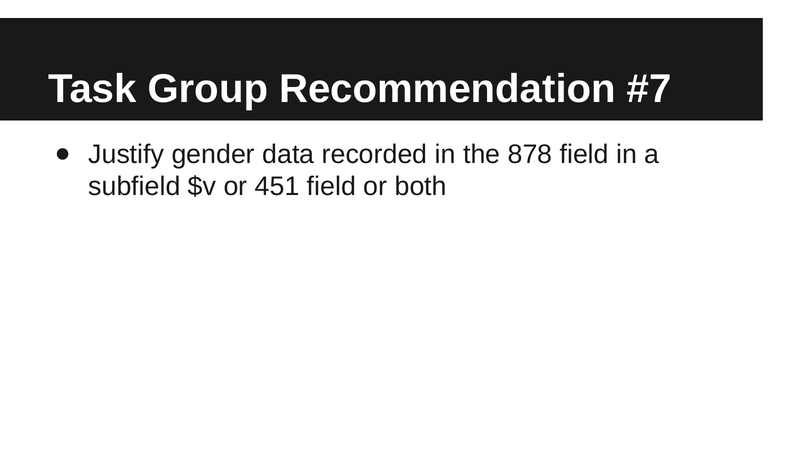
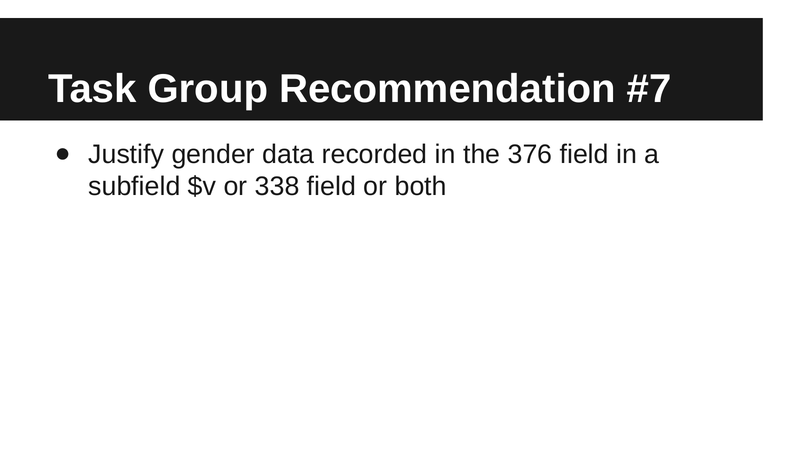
878: 878 -> 376
451: 451 -> 338
